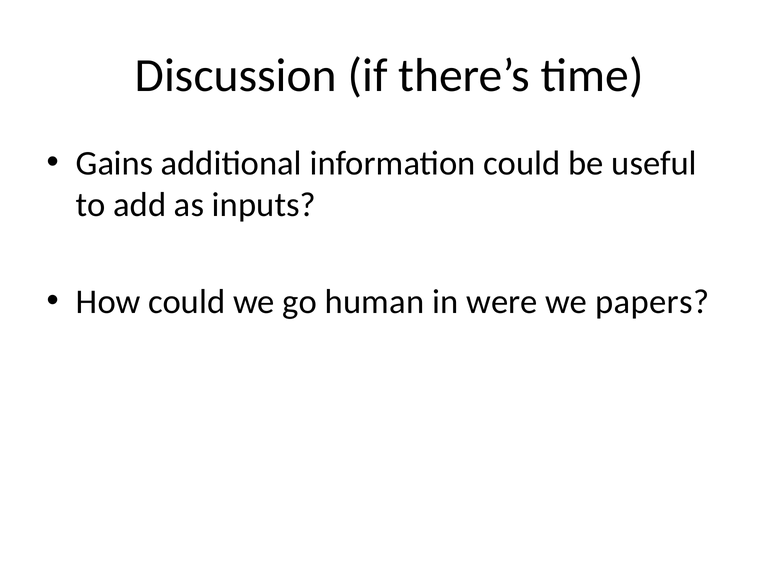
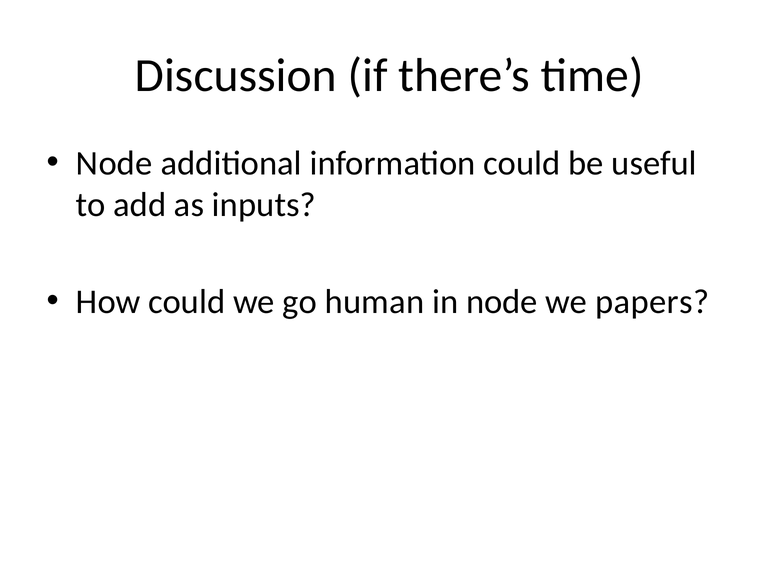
Gains at (115, 163): Gains -> Node
in were: were -> node
